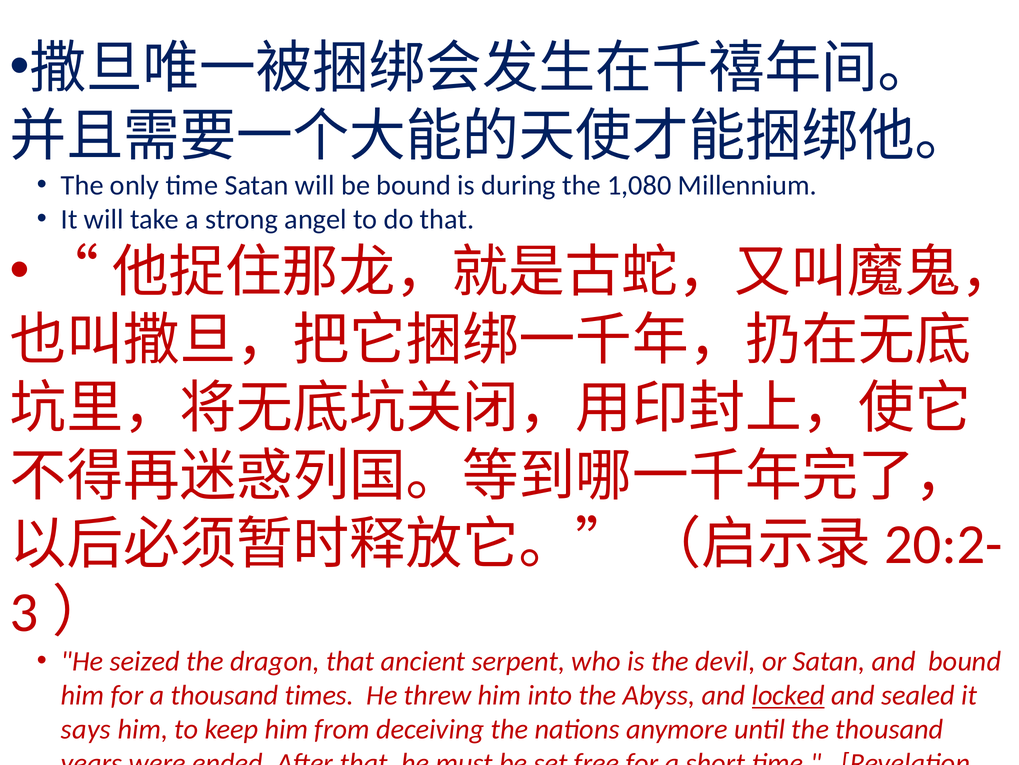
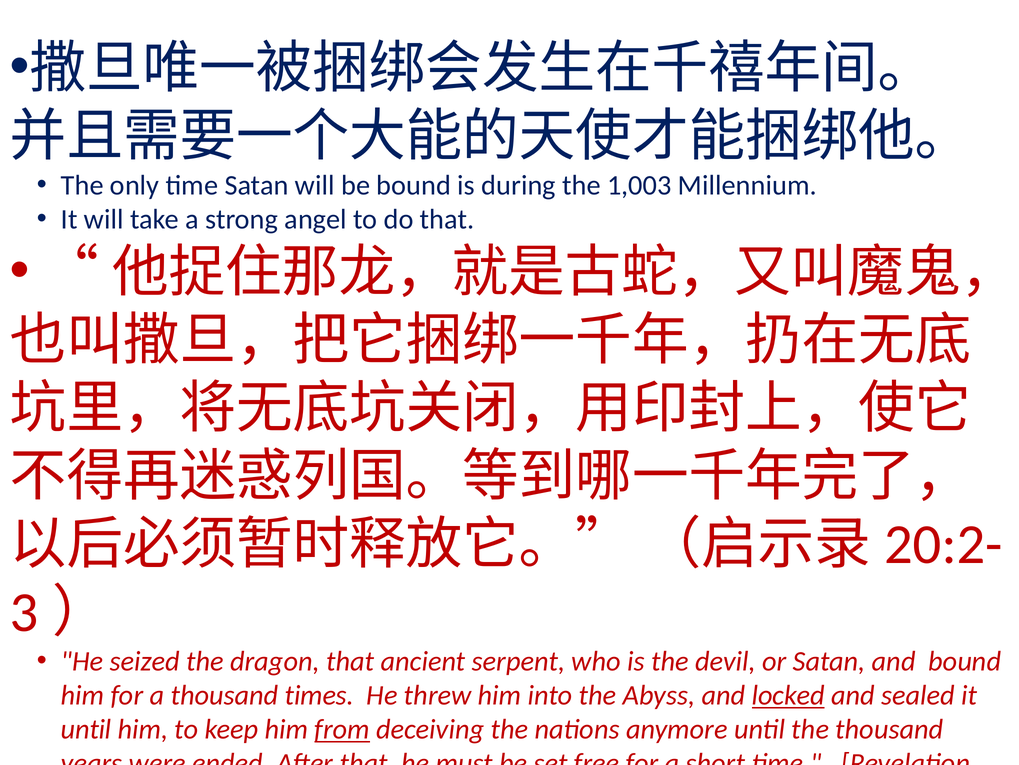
1,080: 1,080 -> 1,003
says at (86, 729): says -> until
from underline: none -> present
